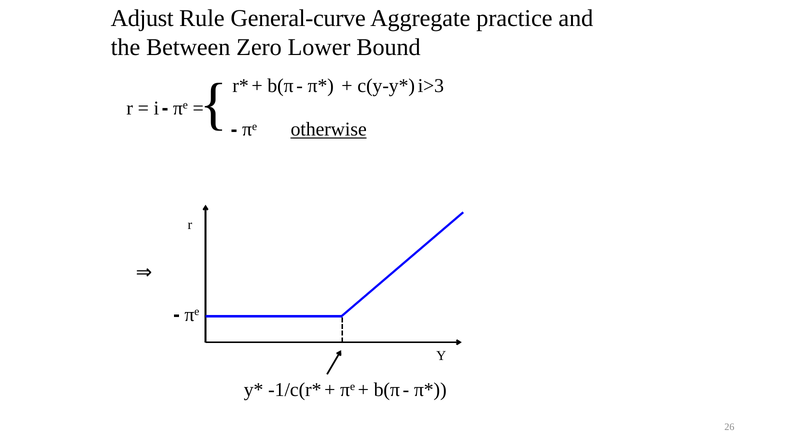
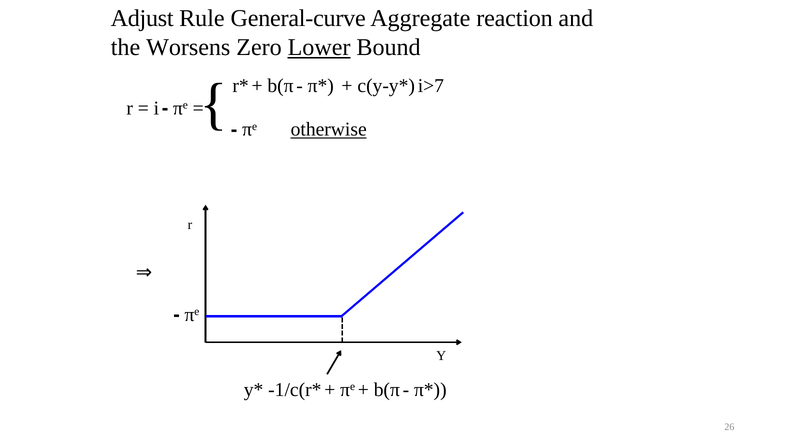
practice: practice -> reaction
Between: Between -> Worsens
Lower underline: none -> present
i>3: i>3 -> i>7
